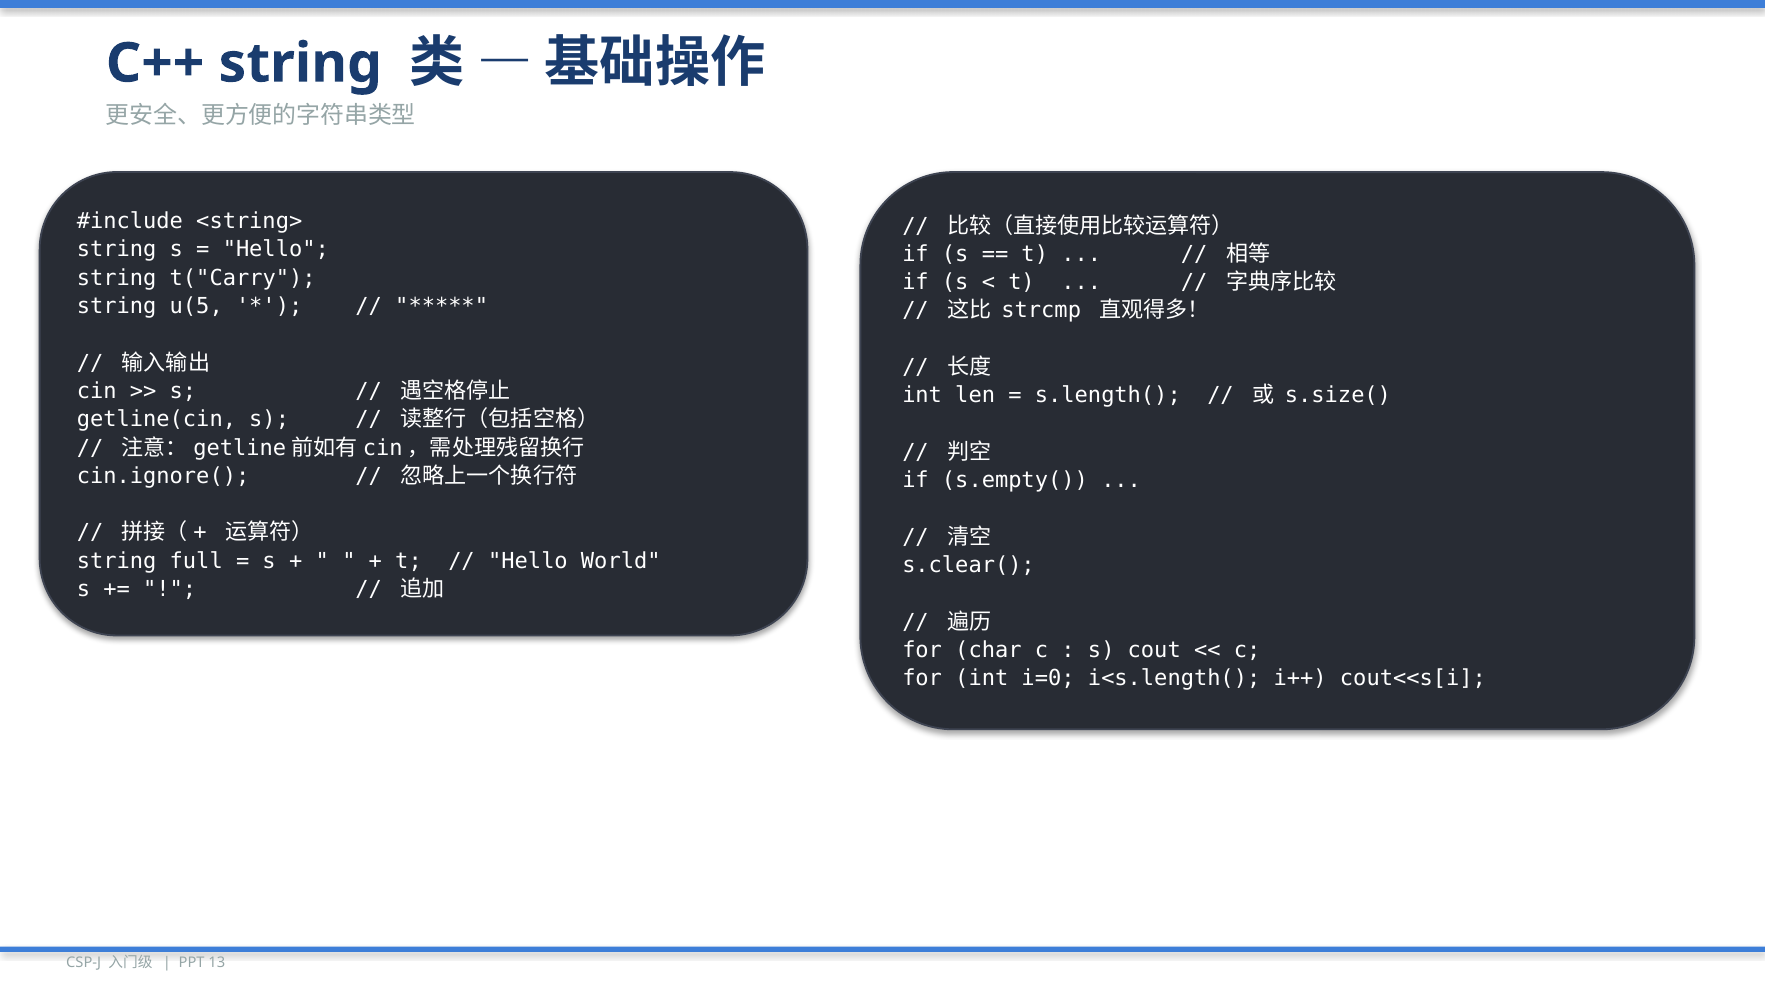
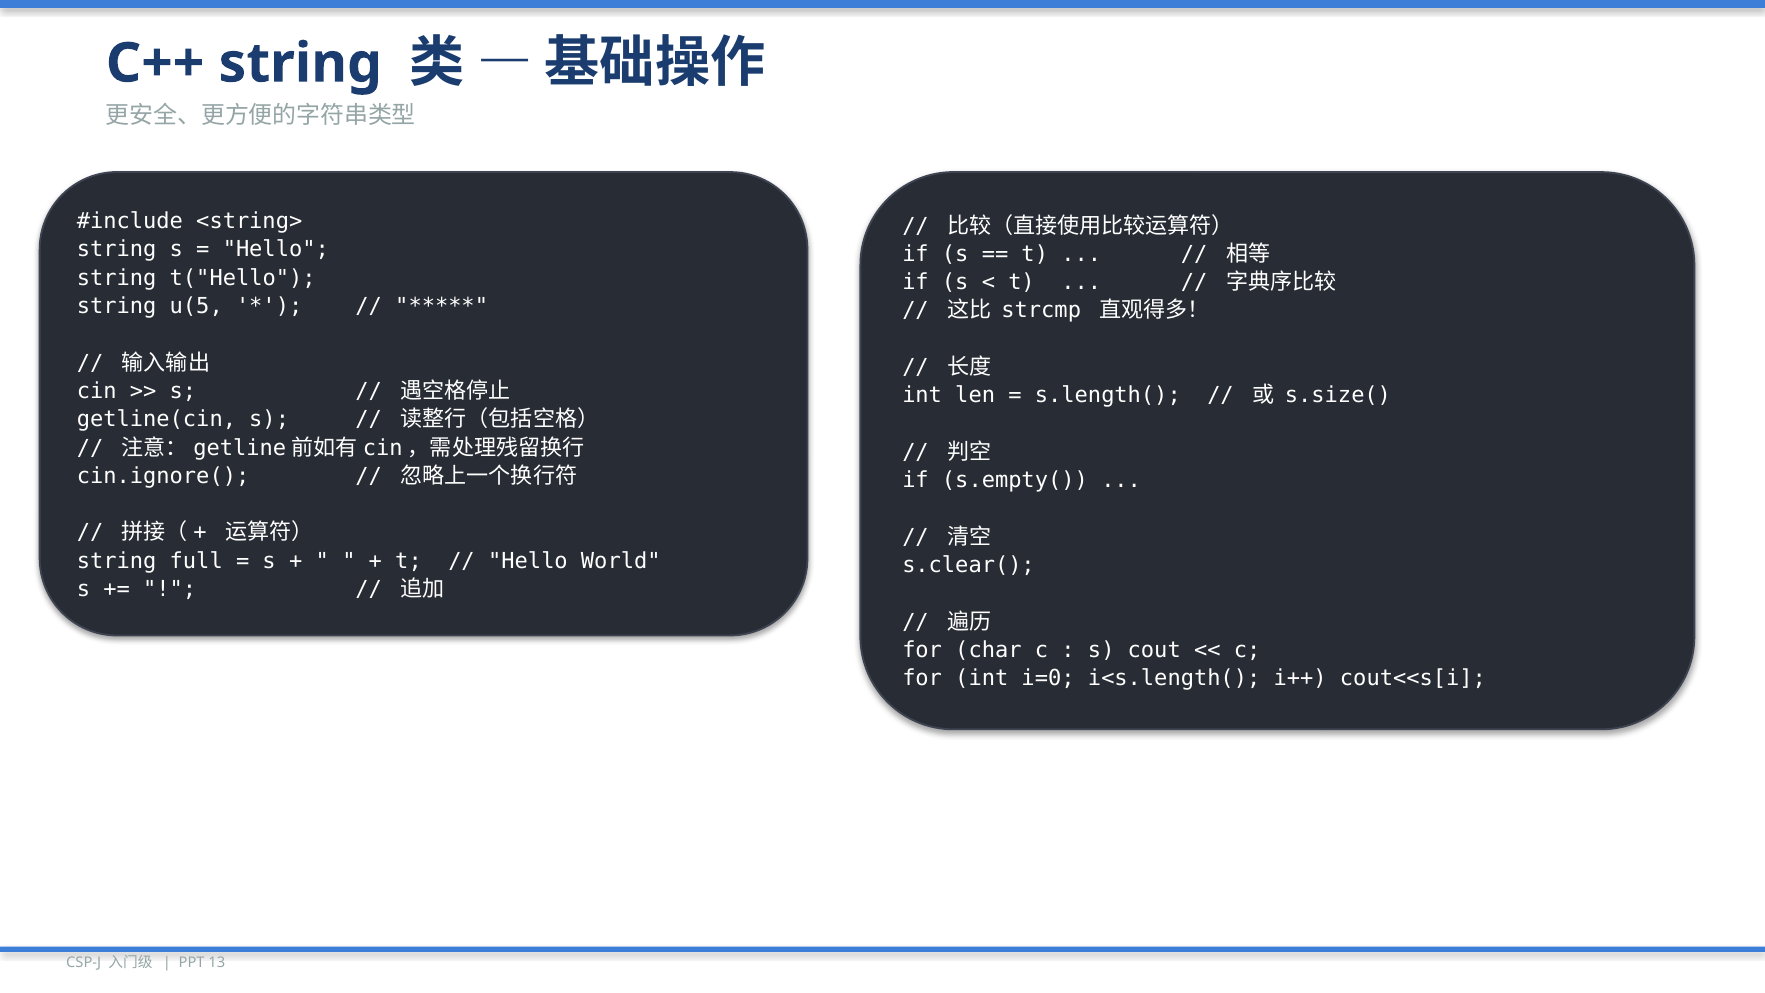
t("Carry: t("Carry -> t("Hello
